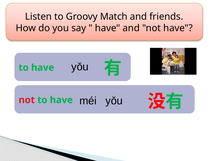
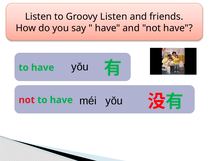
Groovy Match: Match -> Listen
